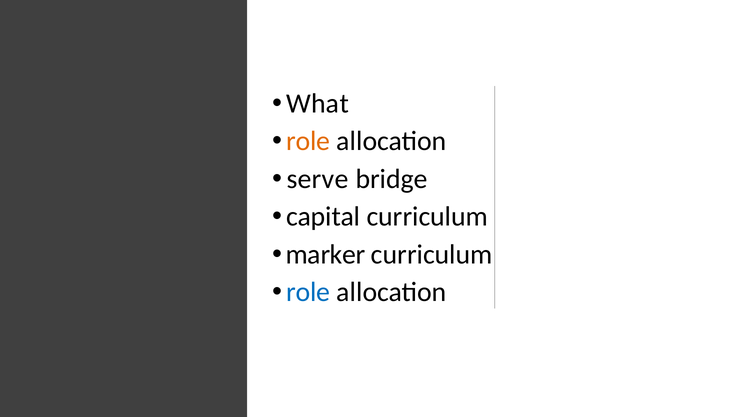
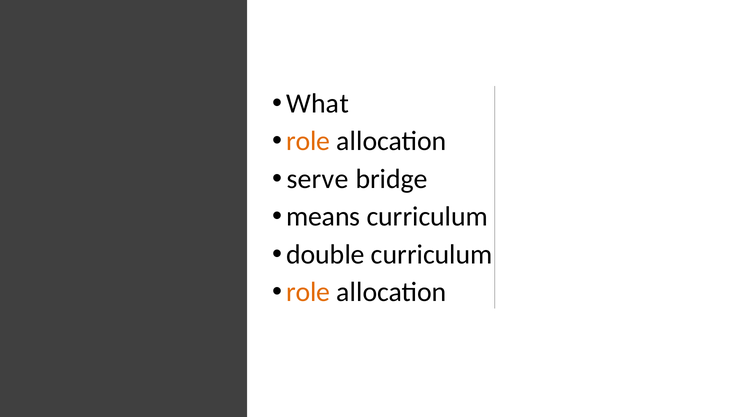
capital: capital -> means
marker: marker -> double
role at (308, 293) colour: blue -> orange
